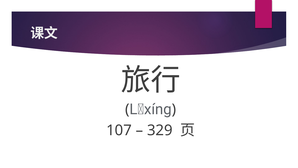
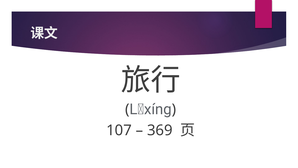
329: 329 -> 369
